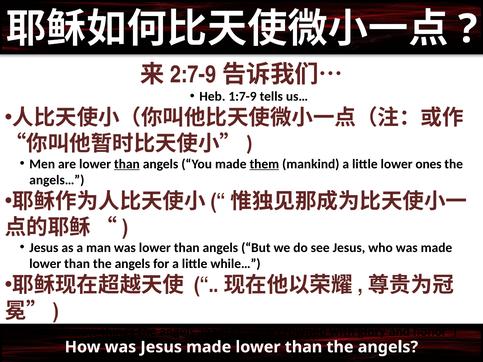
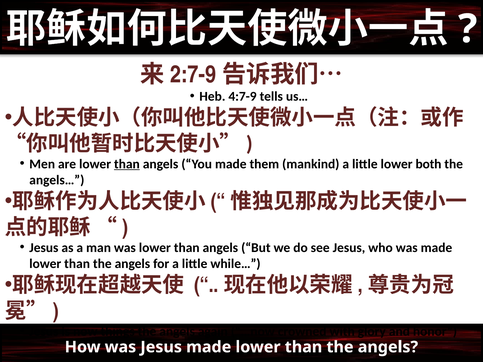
1:7-9: 1:7-9 -> 4:7-9
them underline: present -> none
ones: ones -> both
